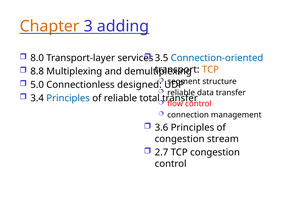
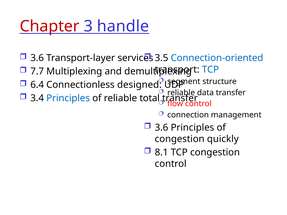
Chapter colour: orange -> red
adding: adding -> handle
8.0 at (37, 58): 8.0 -> 3.6
TCP at (210, 70) colour: orange -> blue
8.8: 8.8 -> 7.7
5.0: 5.0 -> 6.4
stream: stream -> quickly
2.7: 2.7 -> 8.1
